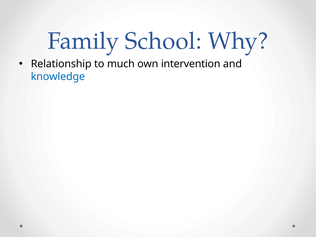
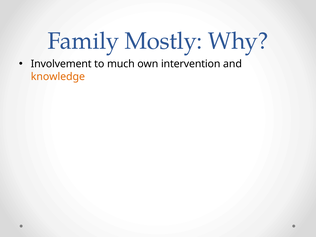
School: School -> Mostly
Relationship: Relationship -> Involvement
knowledge colour: blue -> orange
